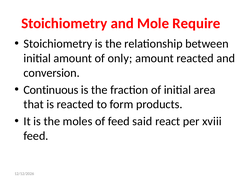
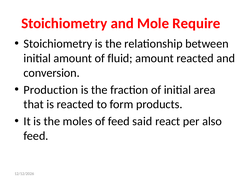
only: only -> fluid
Continuous: Continuous -> Production
xviii: xviii -> also
